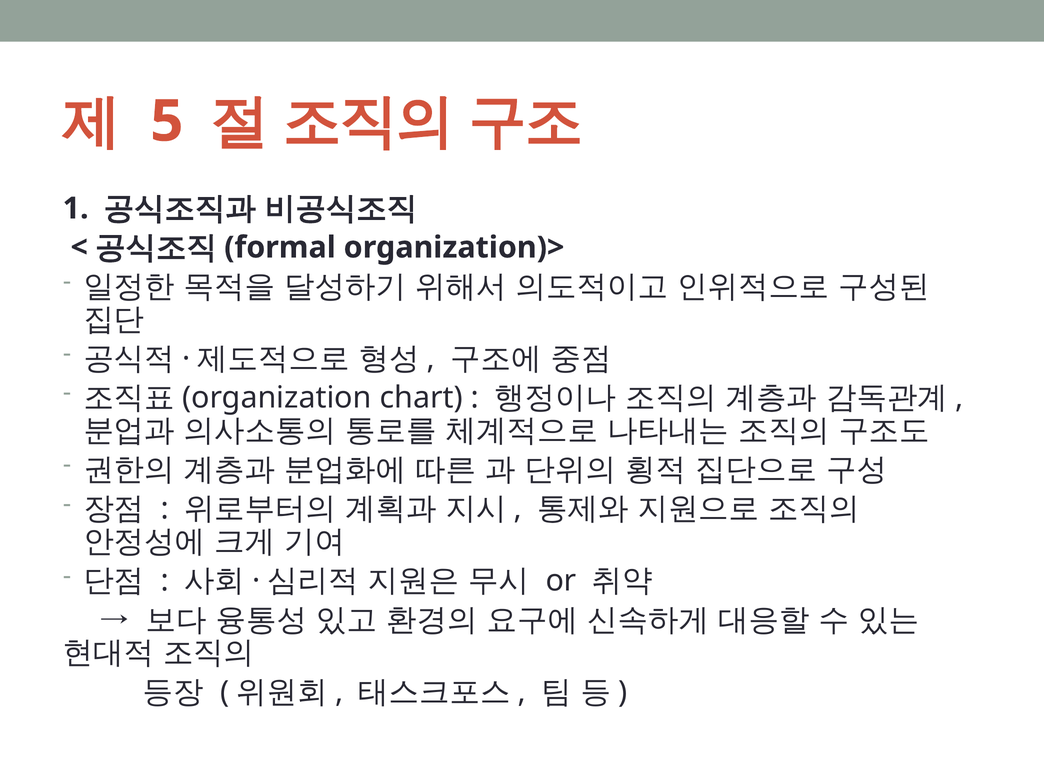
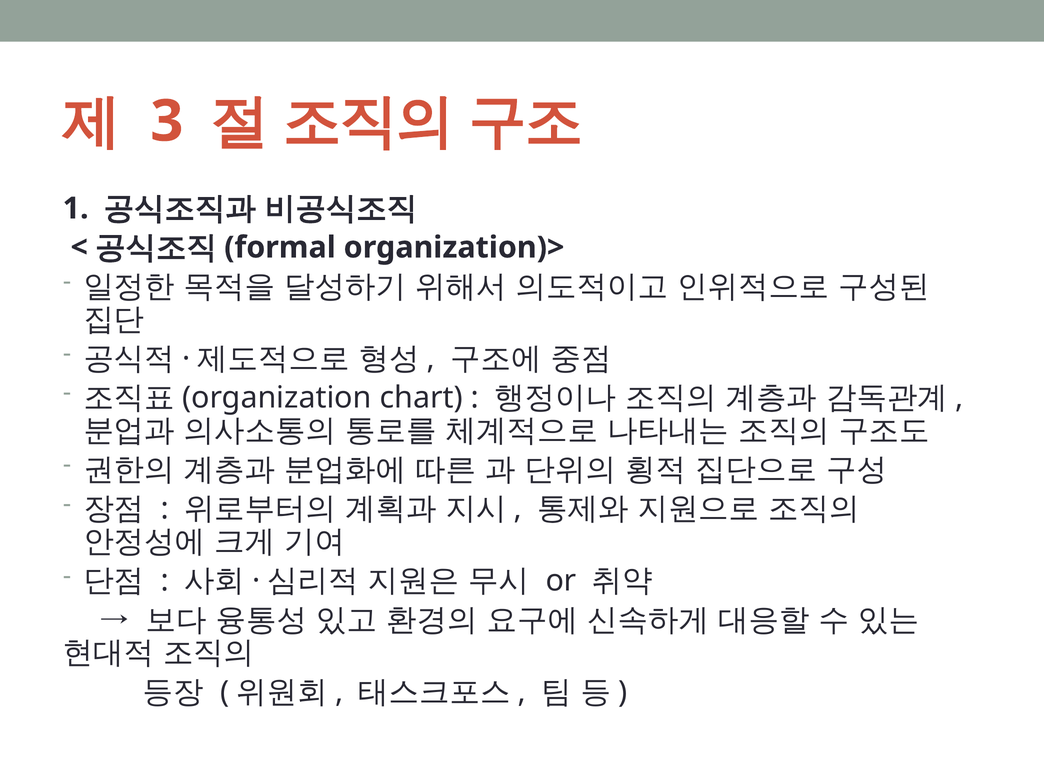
5: 5 -> 3
